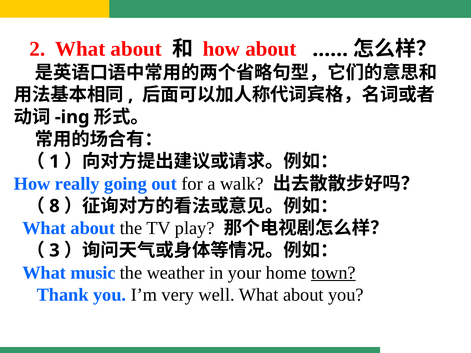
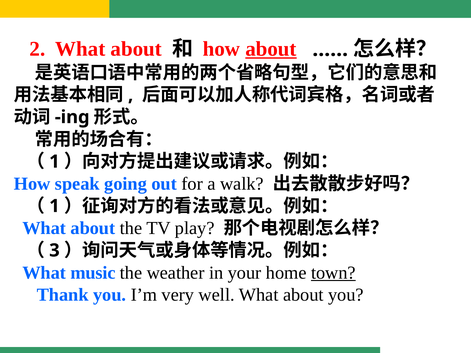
about at (271, 49) underline: none -> present
really: really -> speak
8 at (54, 206): 8 -> 1
